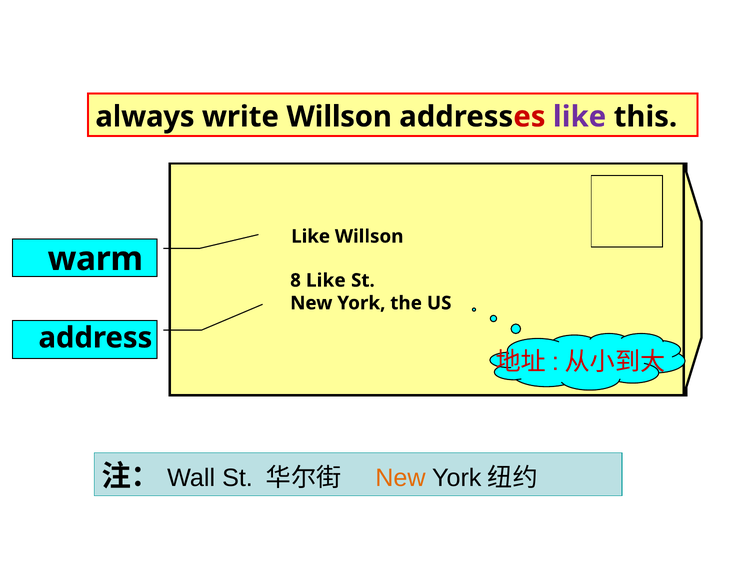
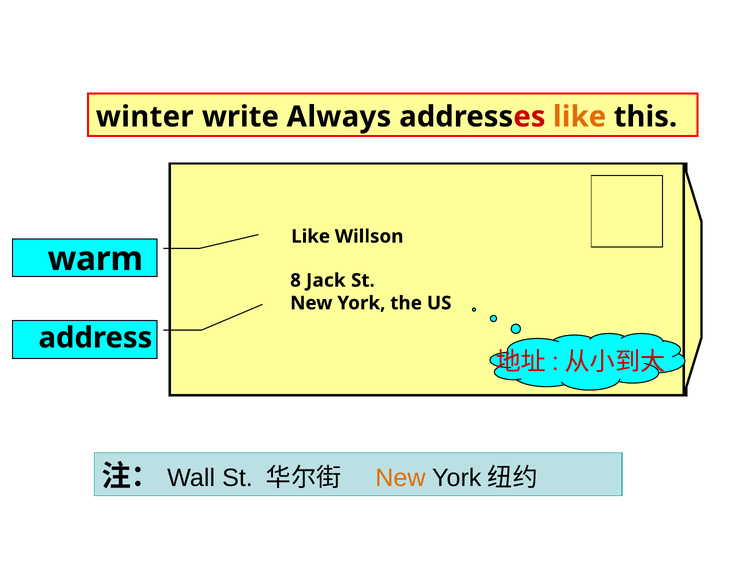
always: always -> winter
write Willson: Willson -> Always
like at (580, 117) colour: purple -> orange
8 Like: Like -> Jack
